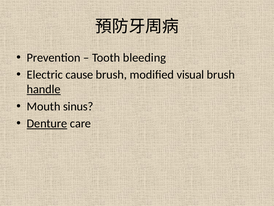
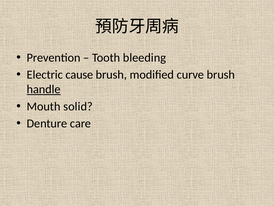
visual: visual -> curve
sinus: sinus -> solid
Denture underline: present -> none
